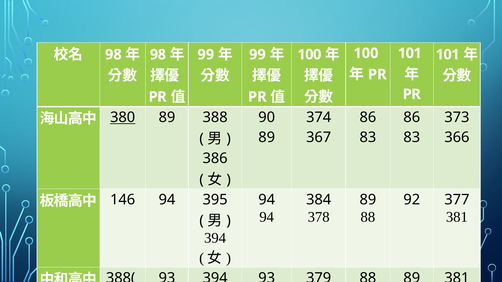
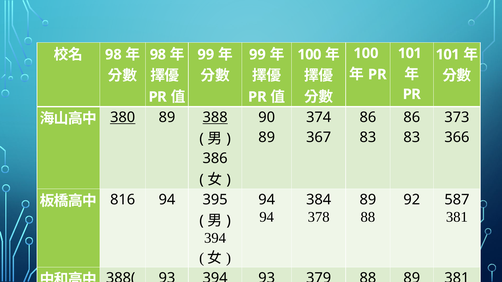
388 at (215, 118) underline: none -> present
146: 146 -> 816
377: 377 -> 587
